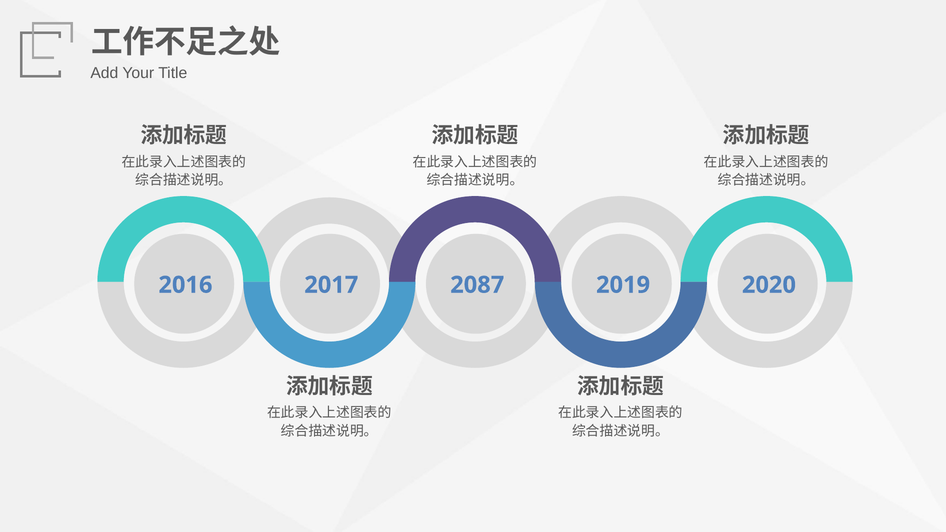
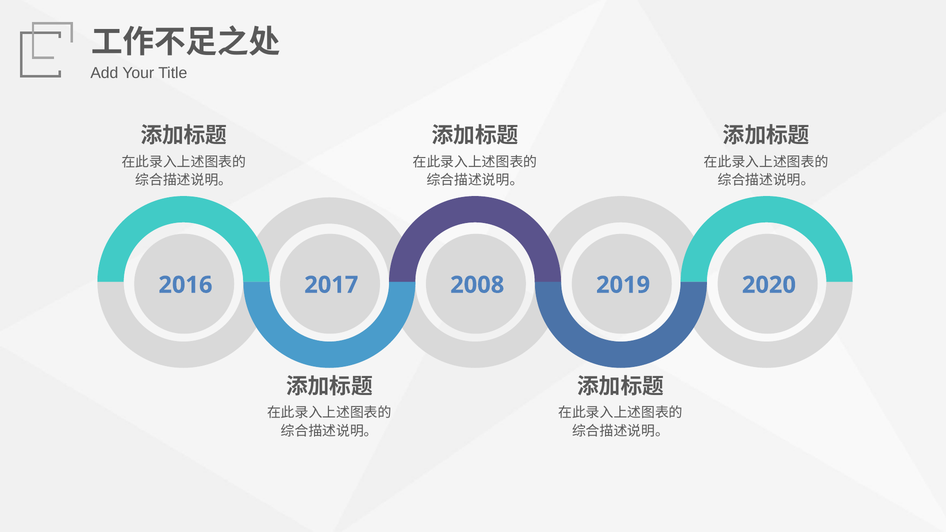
2087: 2087 -> 2008
